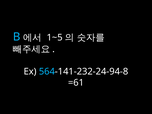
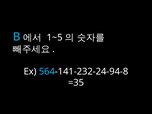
=61: =61 -> =35
